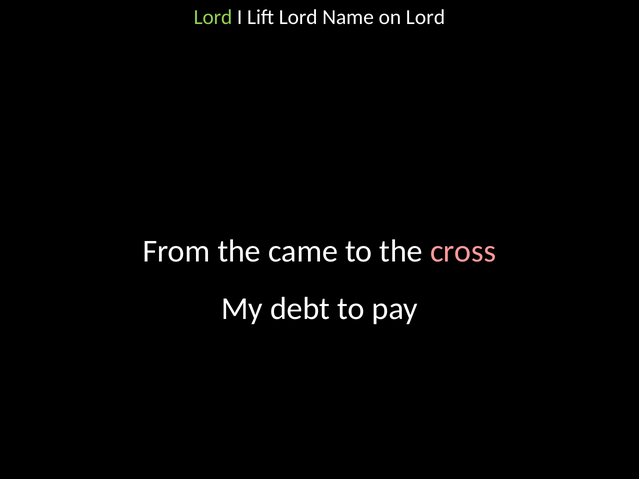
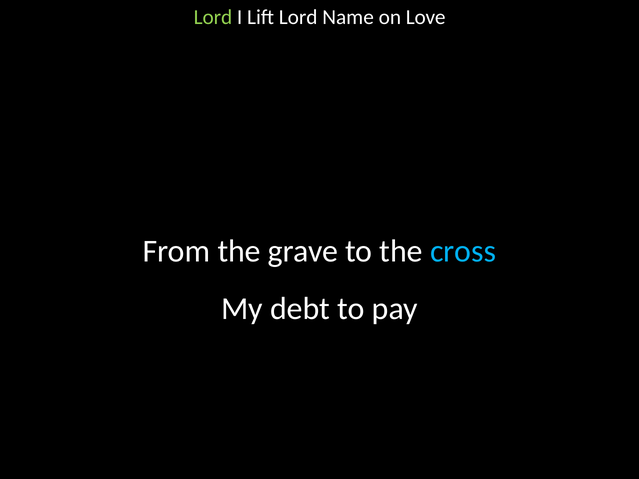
on Lord: Lord -> Love
came: came -> grave
cross colour: pink -> light blue
